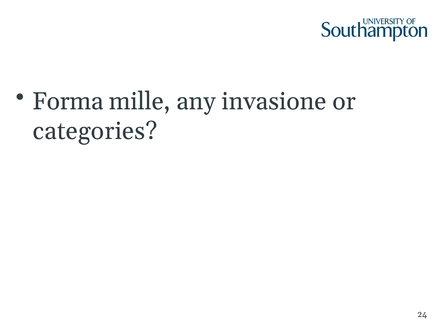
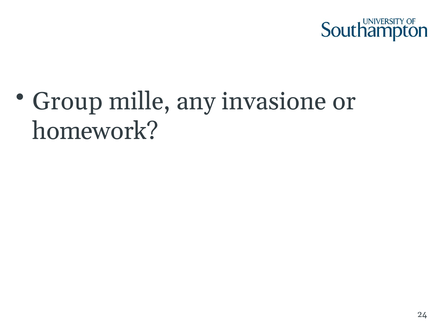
Forma: Forma -> Group
categories: categories -> homework
